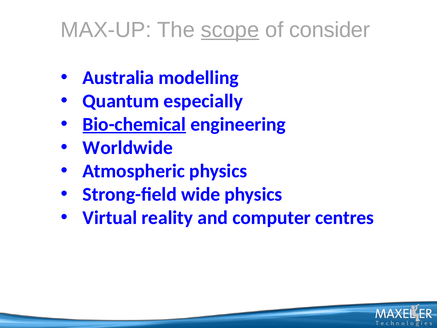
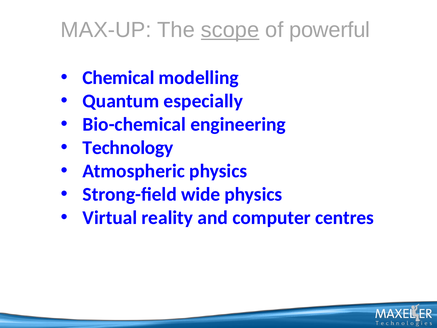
consider: consider -> powerful
Australia: Australia -> Chemical
Bio-chemical underline: present -> none
Worldwide: Worldwide -> Technology
